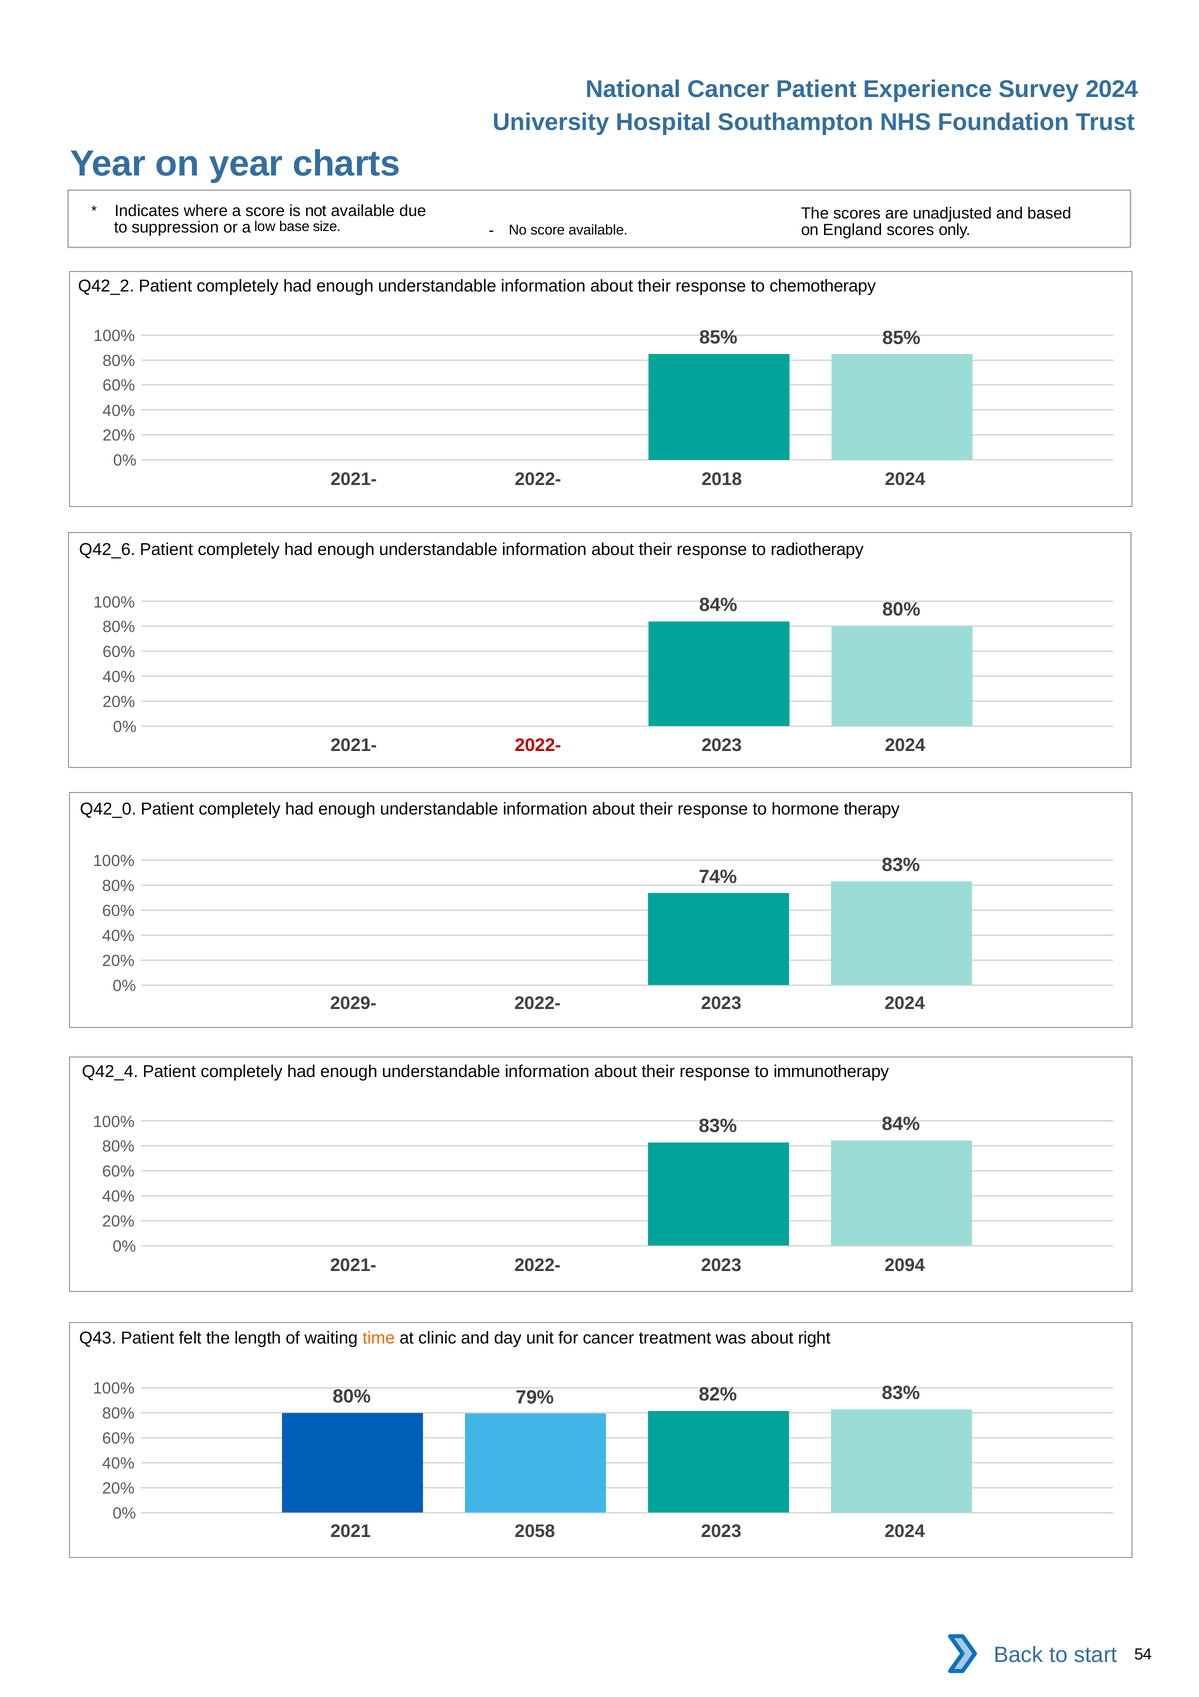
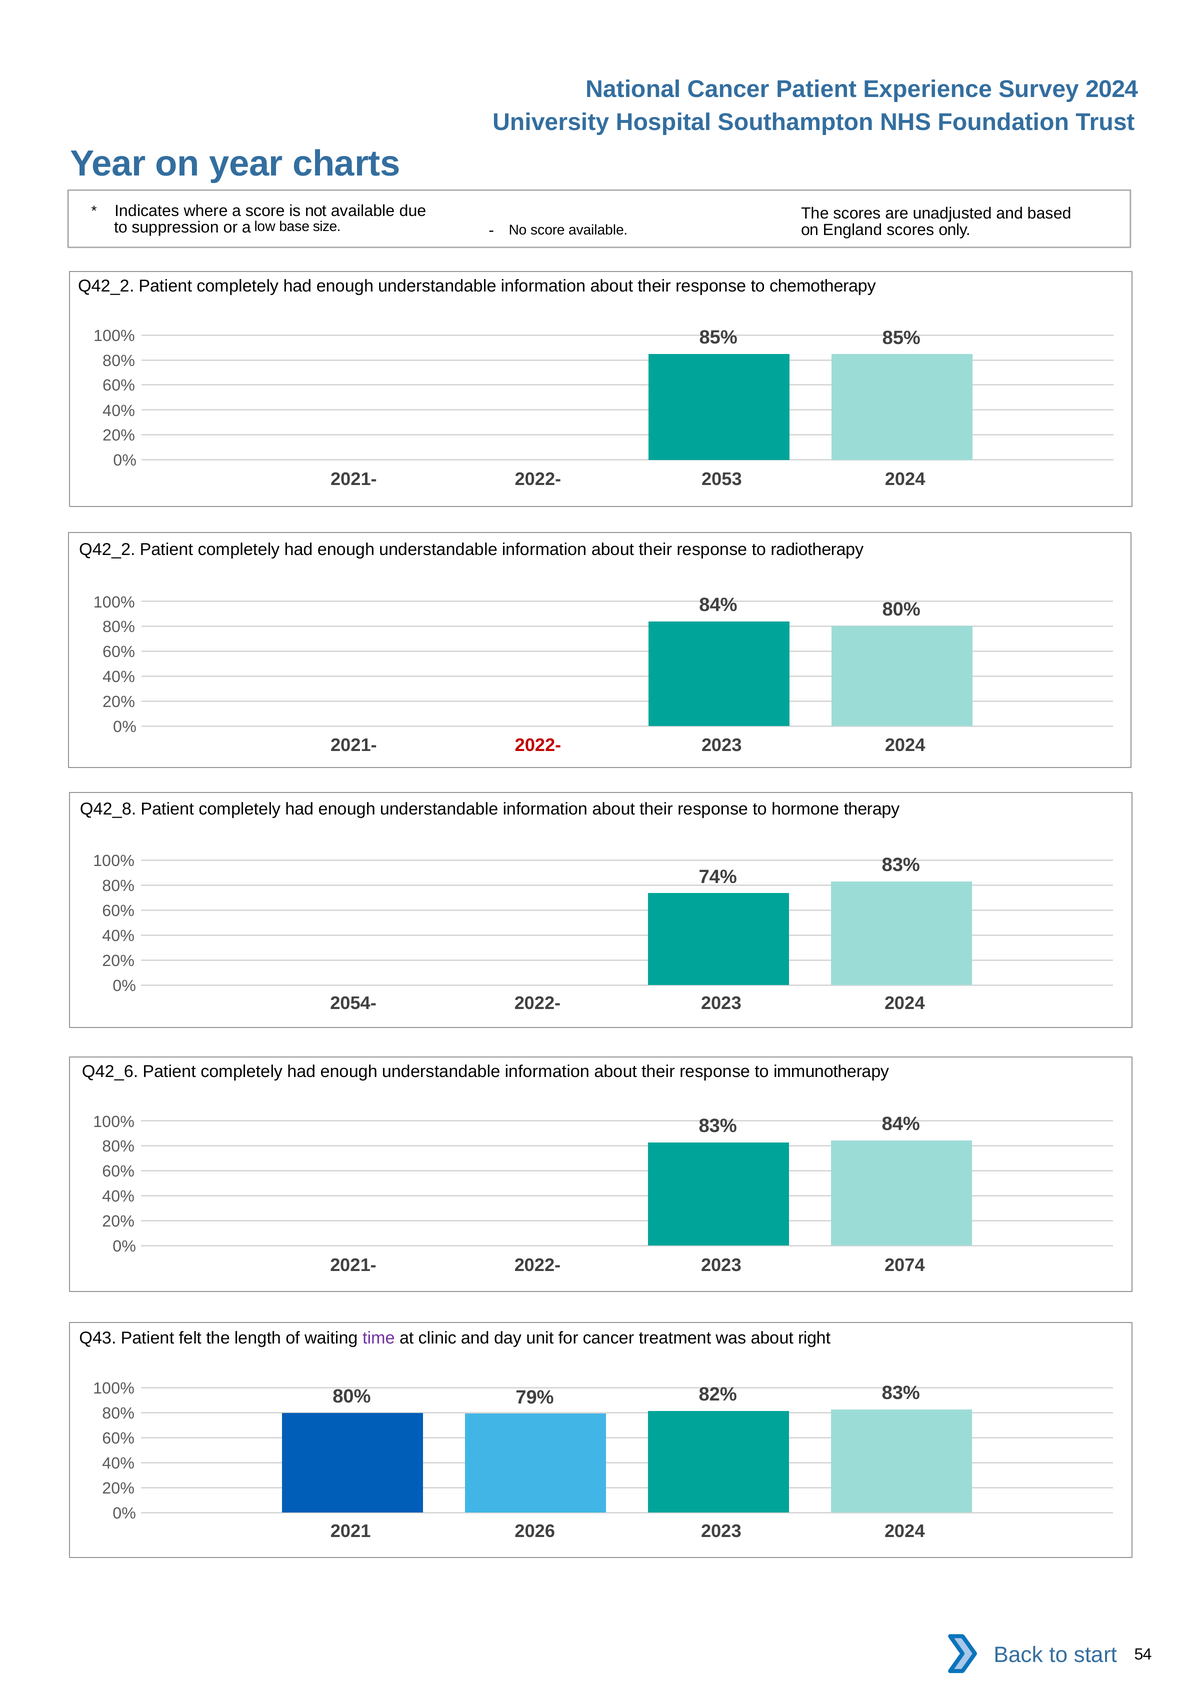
2018: 2018 -> 2053
Q42_6 at (107, 549): Q42_6 -> Q42_2
Q42_0: Q42_0 -> Q42_8
2029-: 2029- -> 2054-
Q42_4: Q42_4 -> Q42_6
2094: 2094 -> 2074
time colour: orange -> purple
2058: 2058 -> 2026
